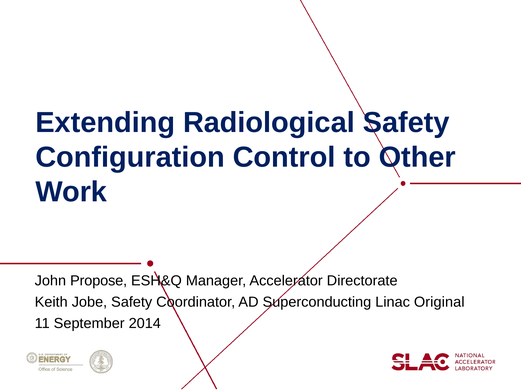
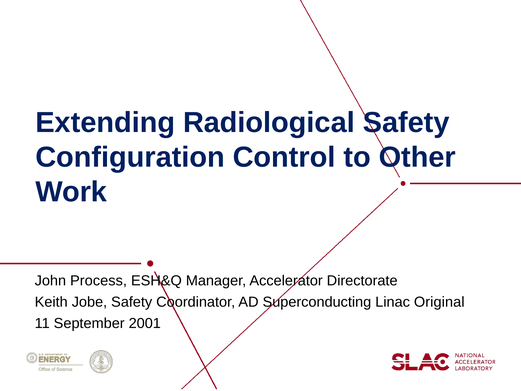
Propose: Propose -> Process
2014: 2014 -> 2001
